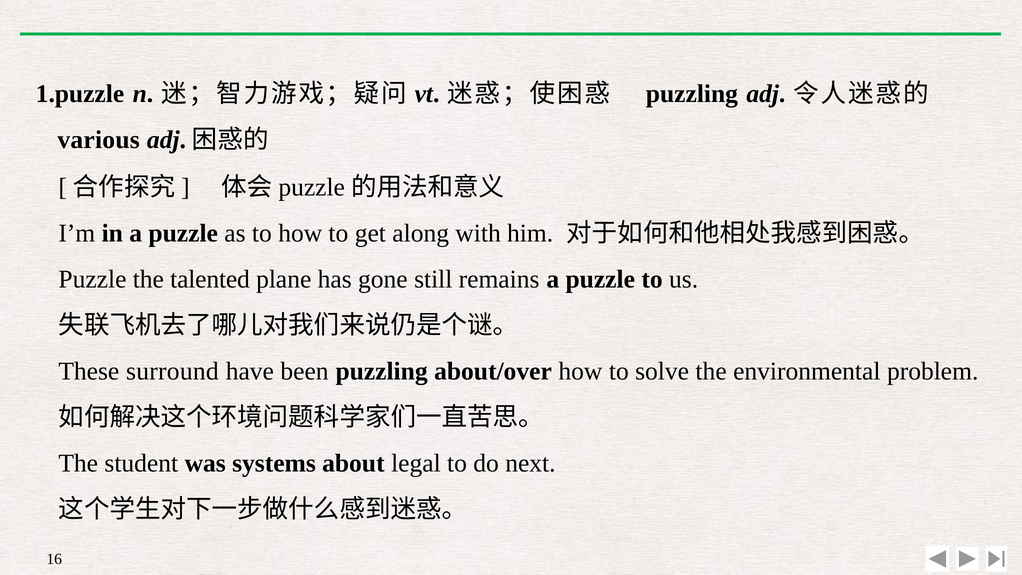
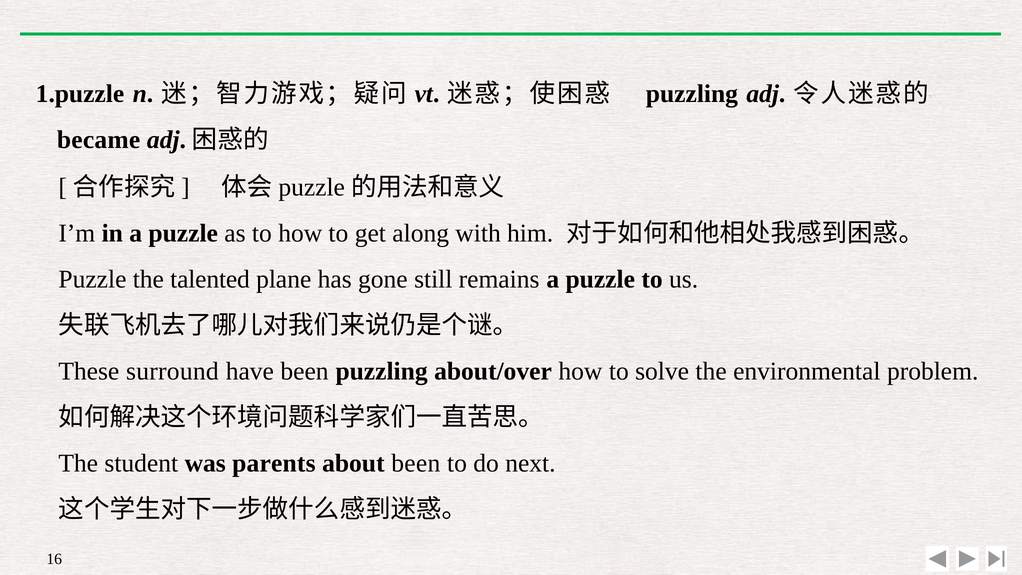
various: various -> became
systems: systems -> parents
about legal: legal -> been
